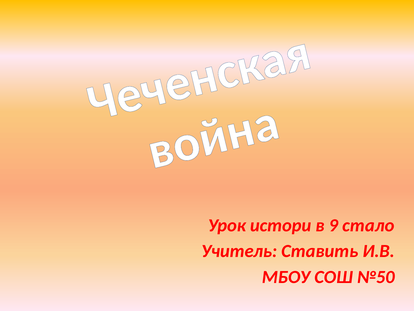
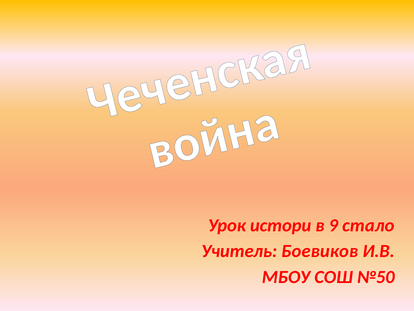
Ставить: Ставить -> Боевиков
